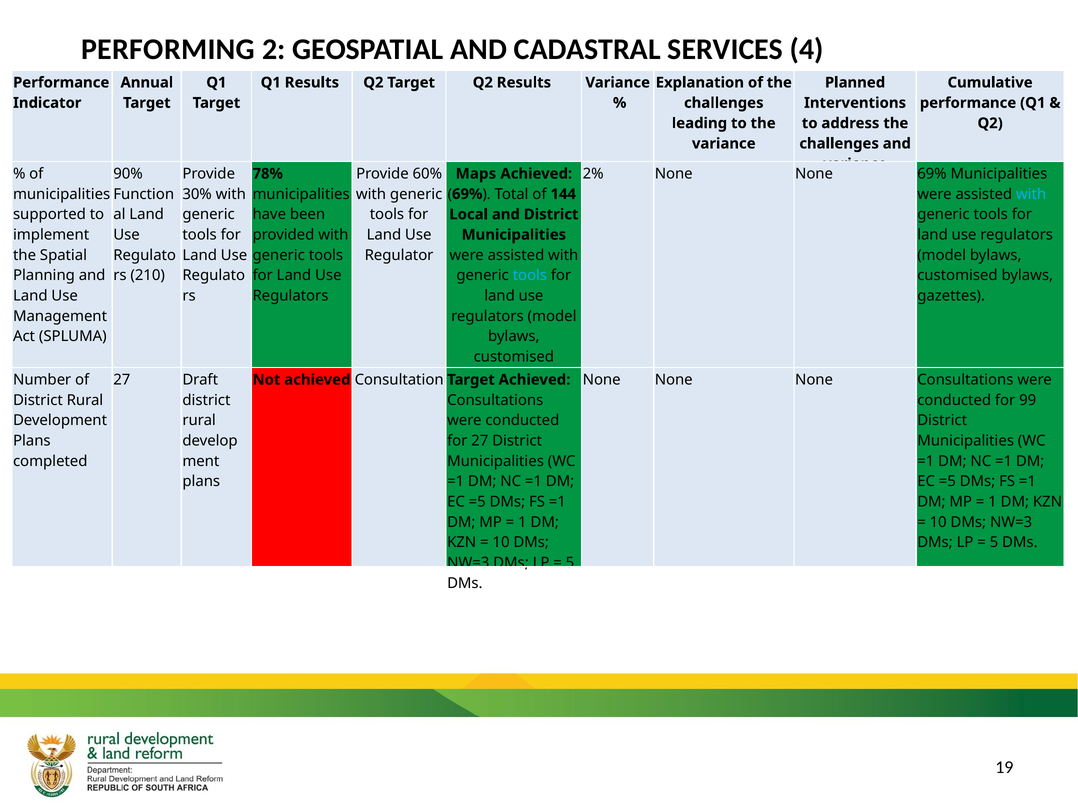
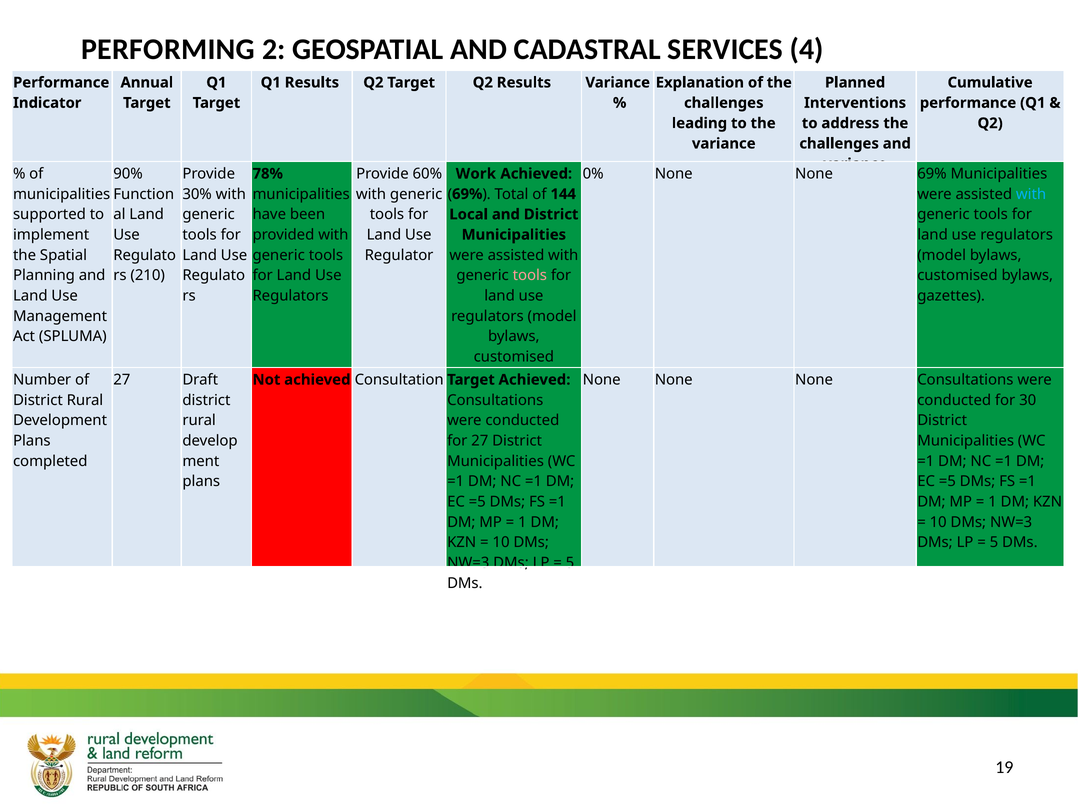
2%: 2% -> 0%
Maps: Maps -> Work
tools at (530, 275) colour: light blue -> pink
99: 99 -> 30
